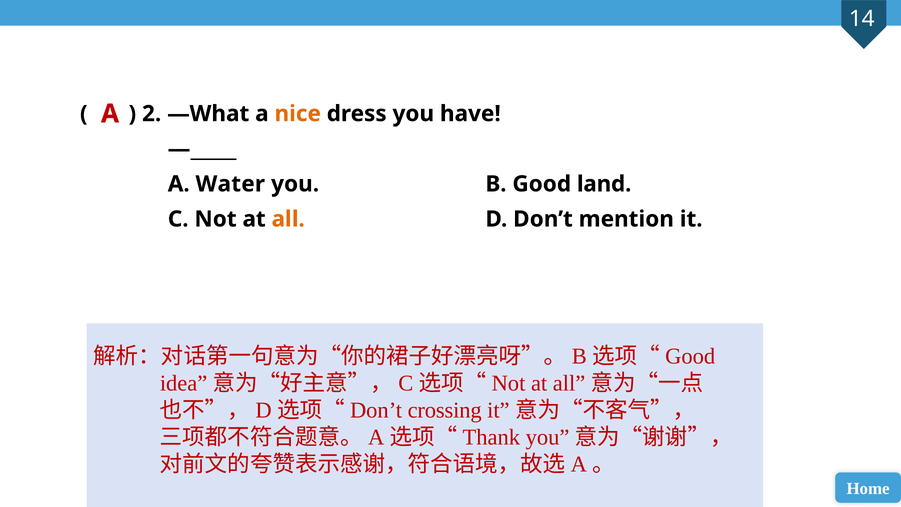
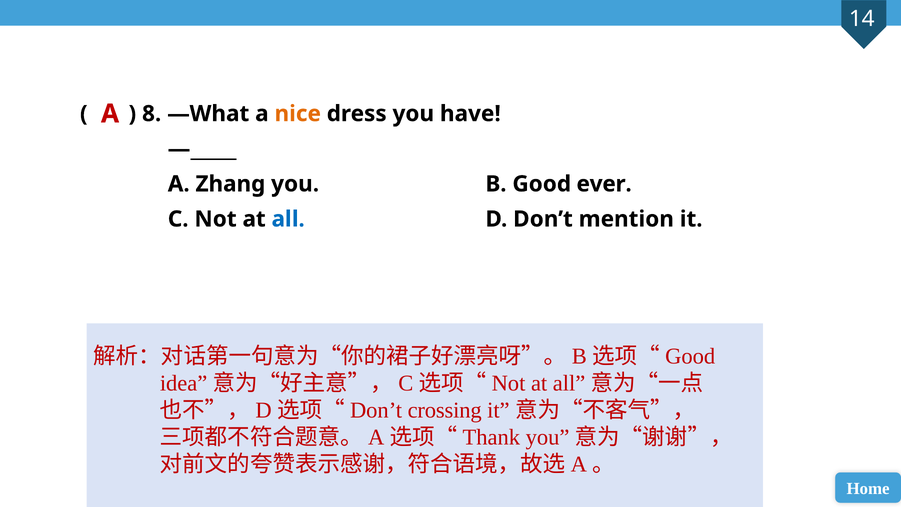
2: 2 -> 8
Water: Water -> Zhang
land: land -> ever
all colour: orange -> blue
